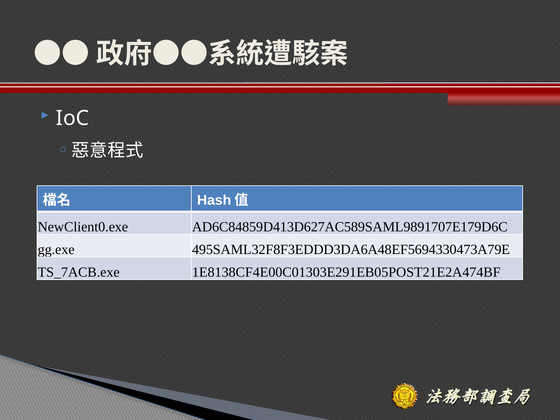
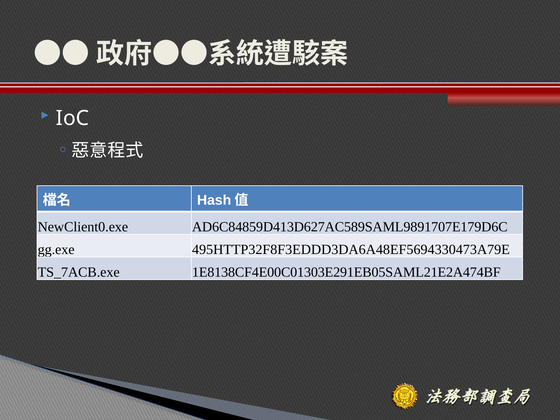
495SAML32F8F3EDDD3DA6A48EF5694330473A79E: 495SAML32F8F3EDDD3DA6A48EF5694330473A79E -> 495HTTP32F8F3EDDD3DA6A48EF5694330473A79E
1E8138CF4E00C01303E291EB05POST21E2A474BF: 1E8138CF4E00C01303E291EB05POST21E2A474BF -> 1E8138CF4E00C01303E291EB05SAML21E2A474BF
